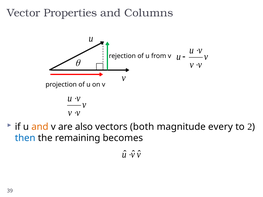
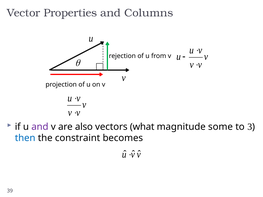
and at (40, 127) colour: orange -> purple
both: both -> what
every: every -> some
2: 2 -> 3
remaining: remaining -> constraint
